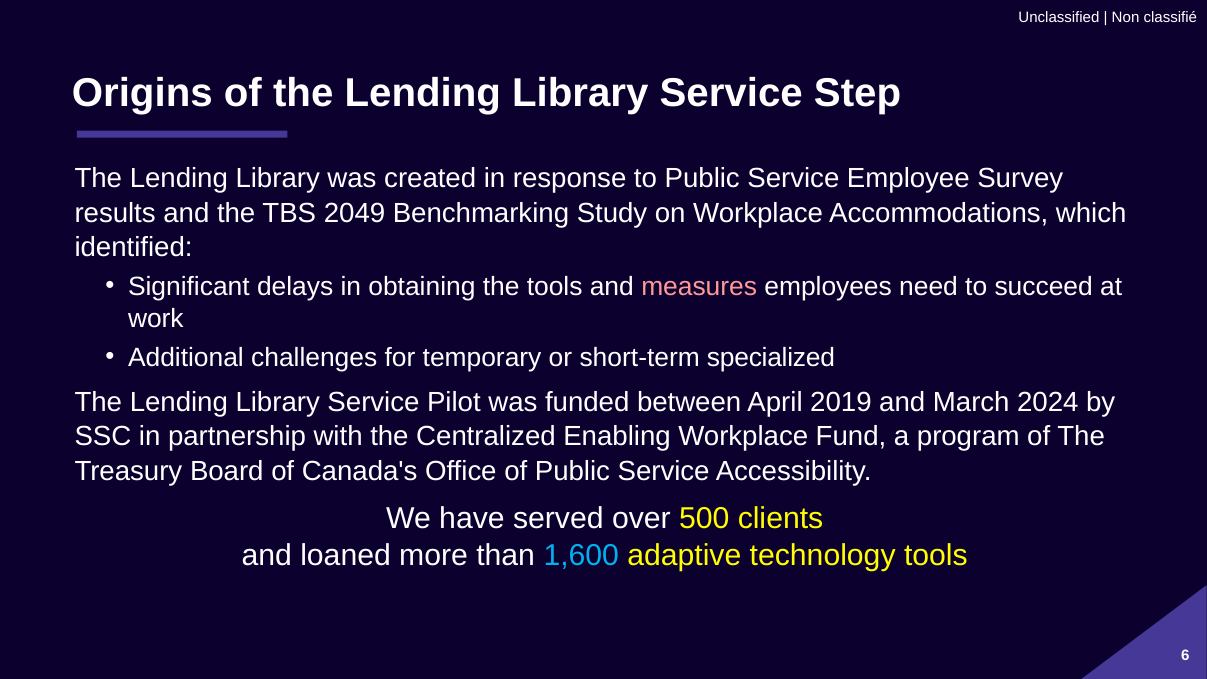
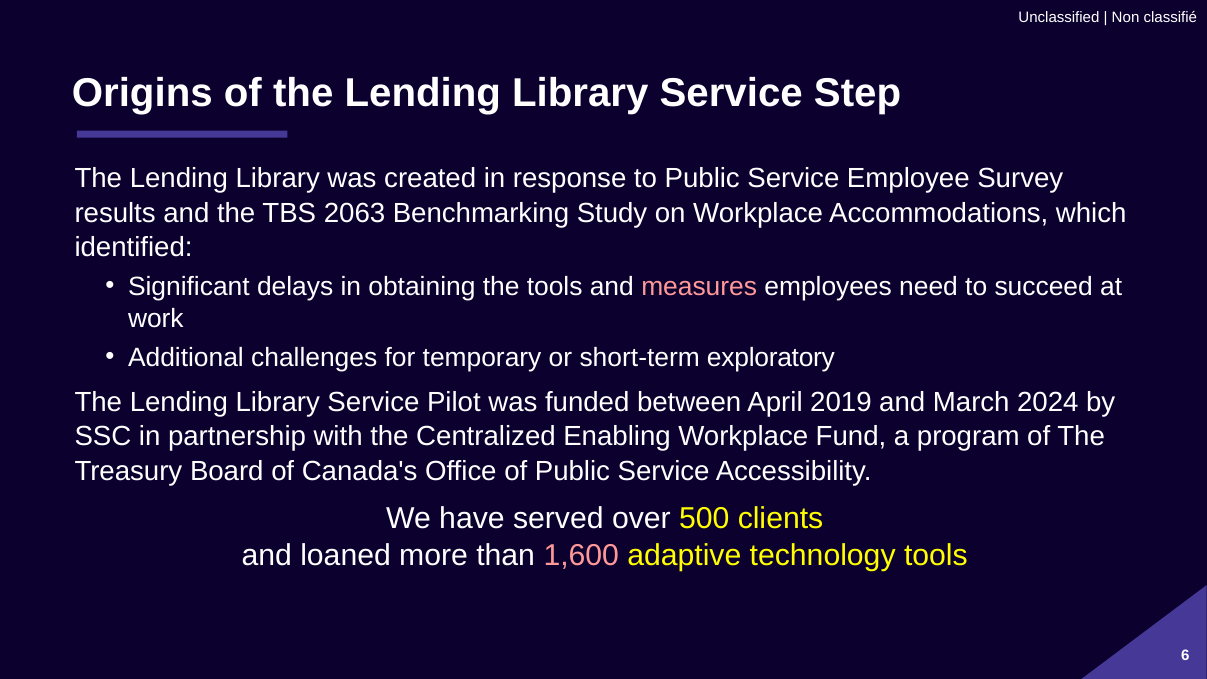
2049: 2049 -> 2063
specialized: specialized -> exploratory
1,600 colour: light blue -> pink
